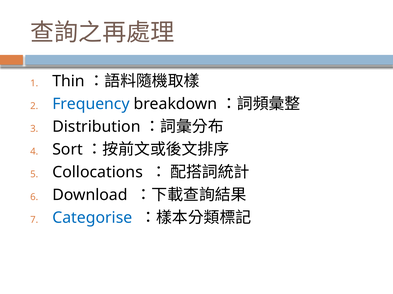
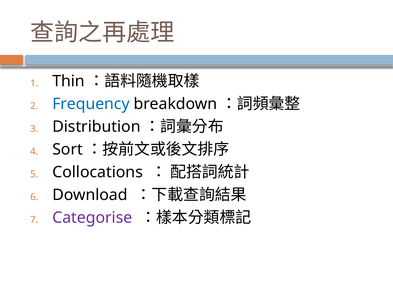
Categorise colour: blue -> purple
